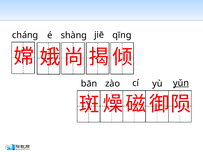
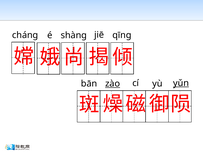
zào underline: none -> present
